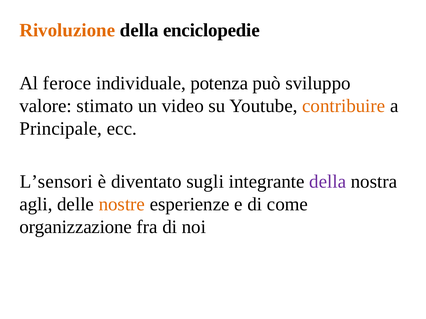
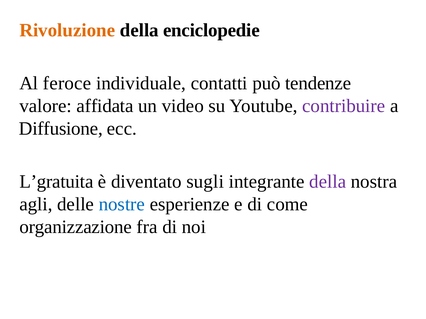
potenza: potenza -> contatti
sviluppo: sviluppo -> tendenze
stimato: stimato -> affidata
contribuire colour: orange -> purple
Principale: Principale -> Diffusione
L’sensori: L’sensori -> L’gratuita
nostre colour: orange -> blue
